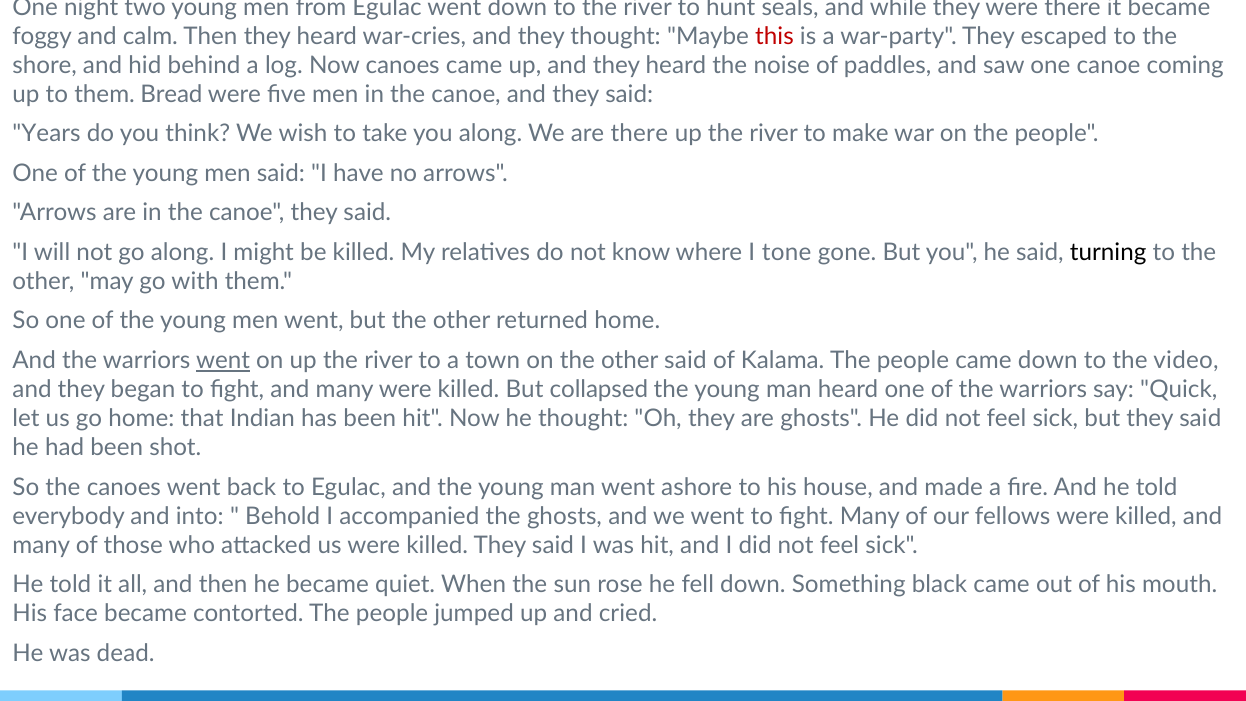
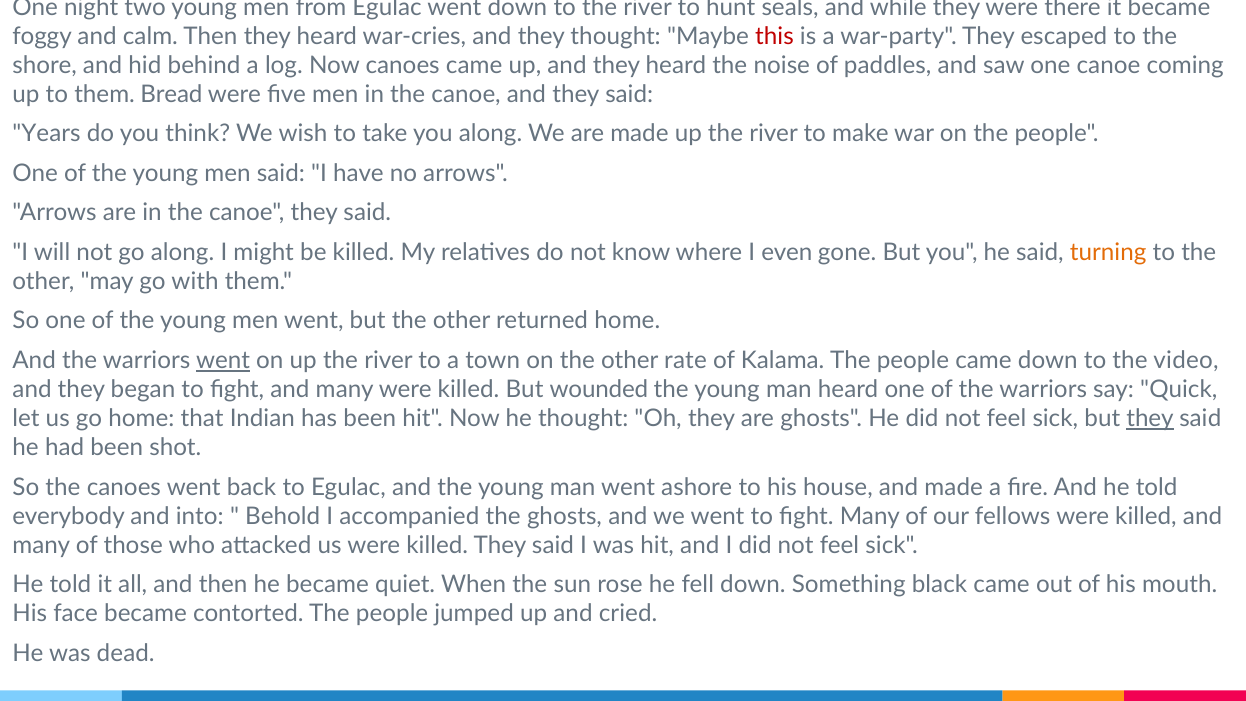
are there: there -> made
tone: tone -> even
turning colour: black -> orange
other said: said -> rate
collapsed: collapsed -> wounded
they at (1150, 419) underline: none -> present
